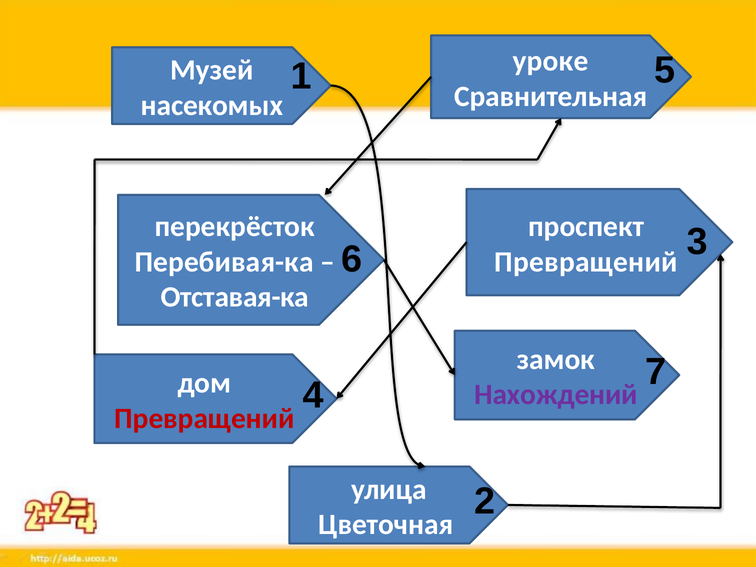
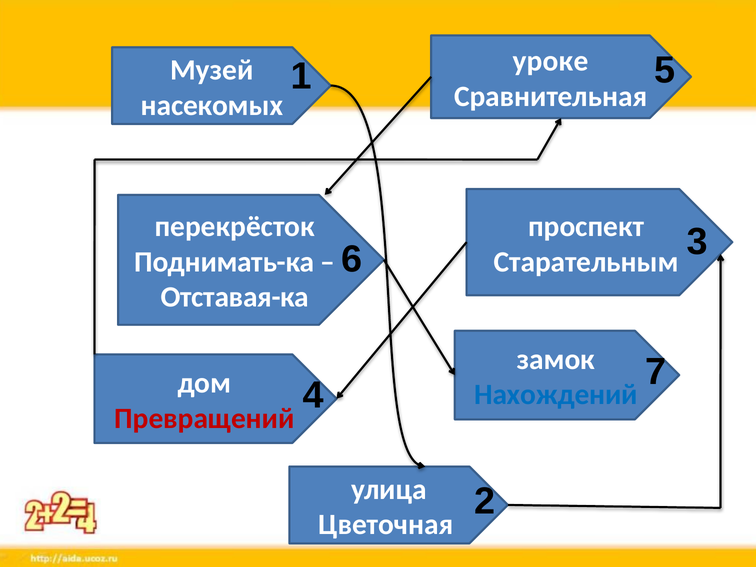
Превращений at (586, 262): Превращений -> Старательным
Перебивая-ка: Перебивая-ка -> Поднимать-ка
Нахождений colour: purple -> blue
